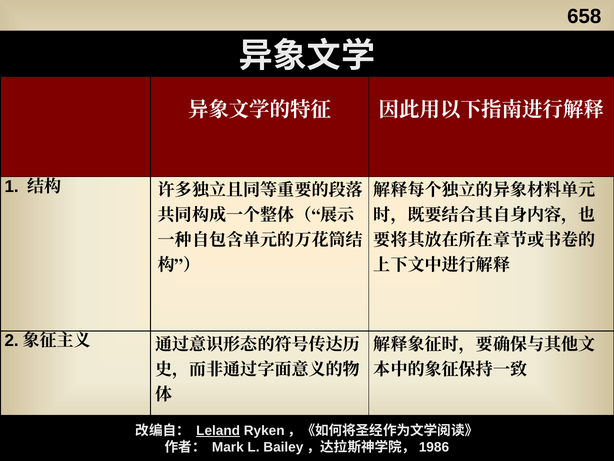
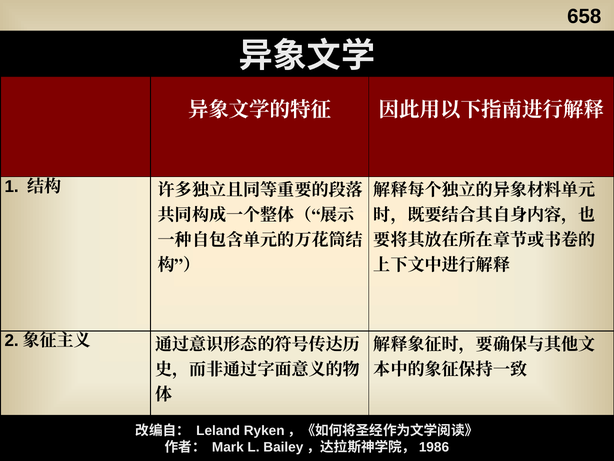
Leland underline: present -> none
